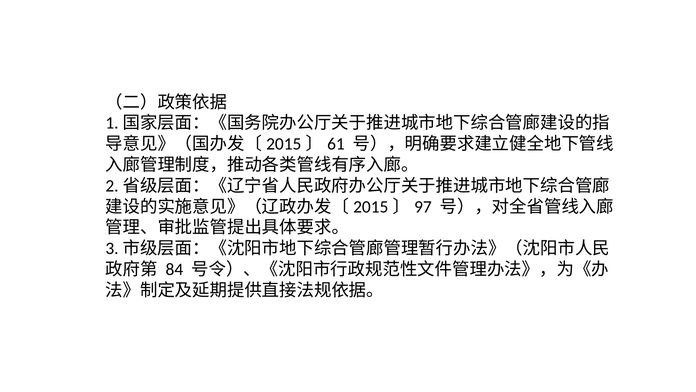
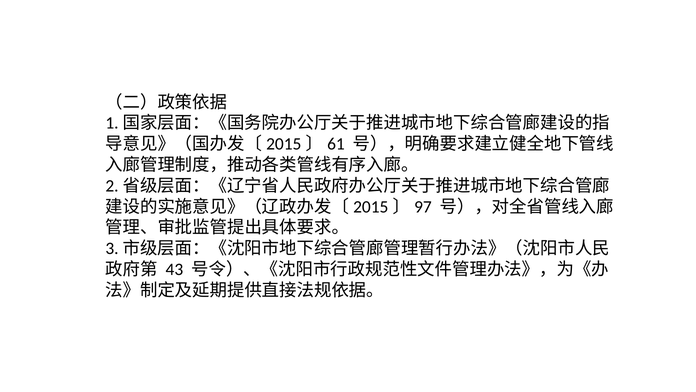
84: 84 -> 43
